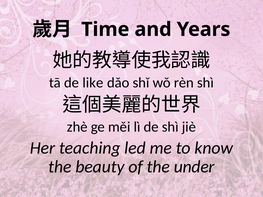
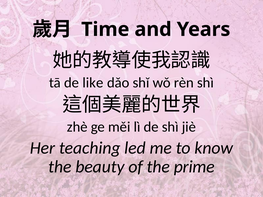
under: under -> prime
